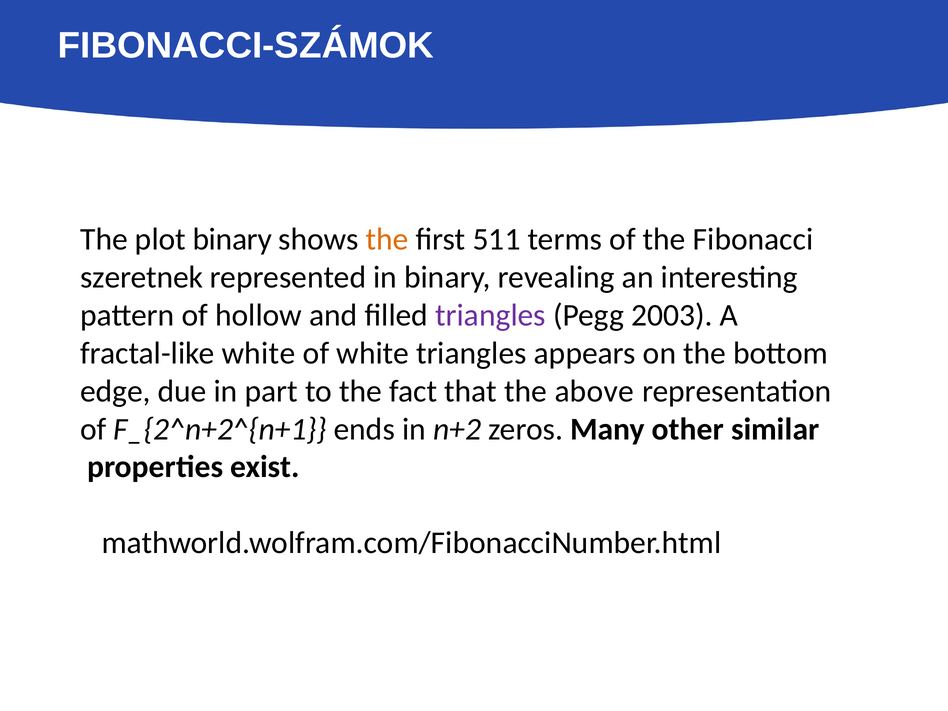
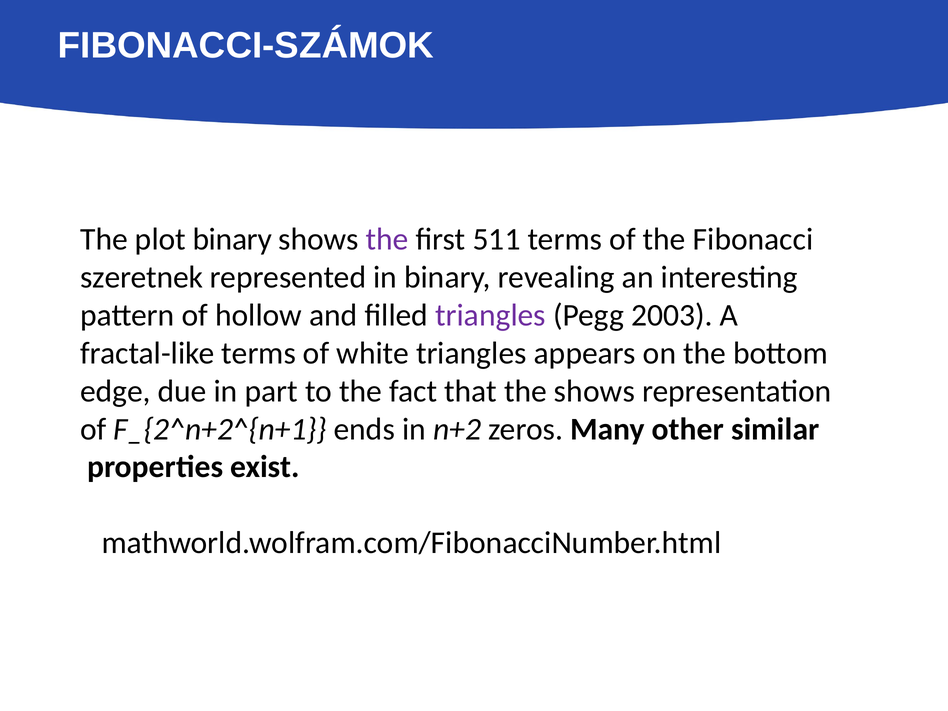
the at (387, 239) colour: orange -> purple
fractal-like white: white -> terms
the above: above -> shows
